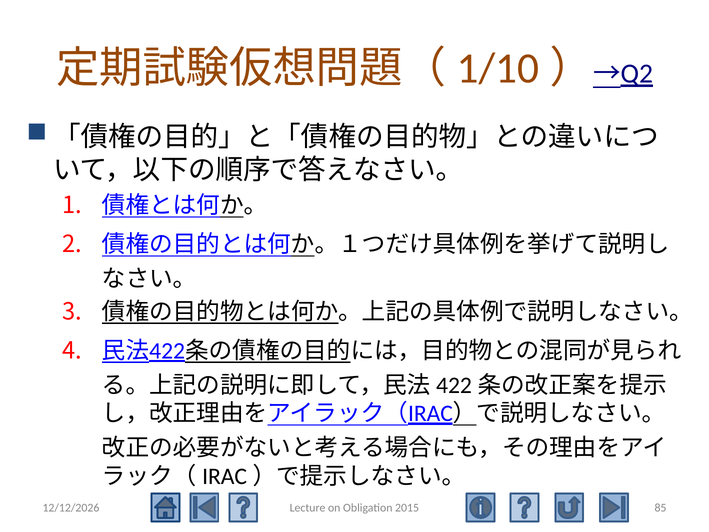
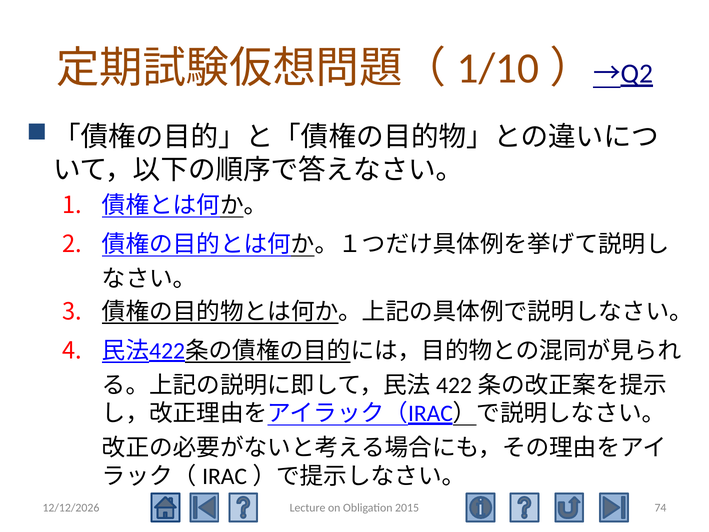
85: 85 -> 74
